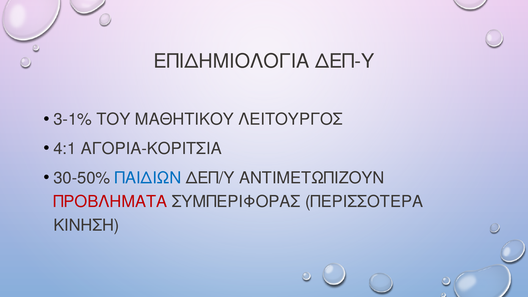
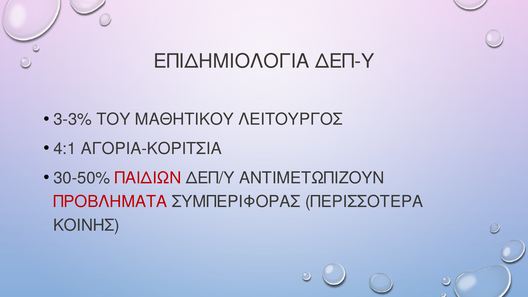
3-1%: 3-1% -> 3-3%
ΠΑΙΔΙΩΝ colour: blue -> red
ΚΙΝΗΣΗ: ΚΙΝΗΣΗ -> ΚΟΙΝΗΣ
